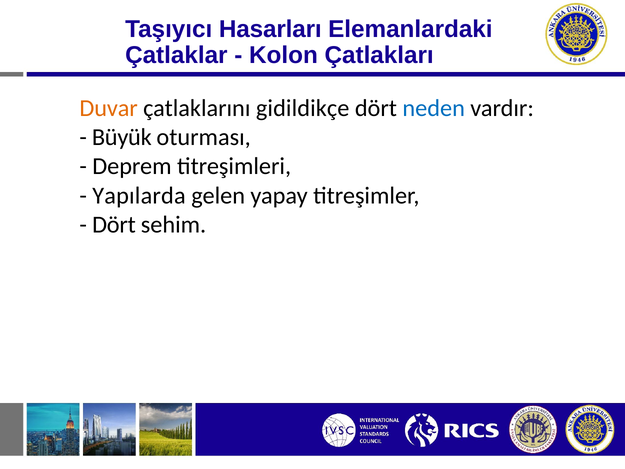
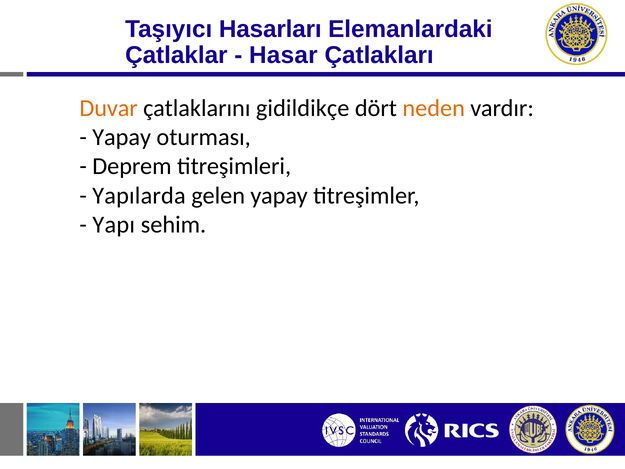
Kolon: Kolon -> Hasar
neden colour: blue -> orange
Büyük at (122, 137): Büyük -> Yapay
Dört at (114, 225): Dört -> Yapı
